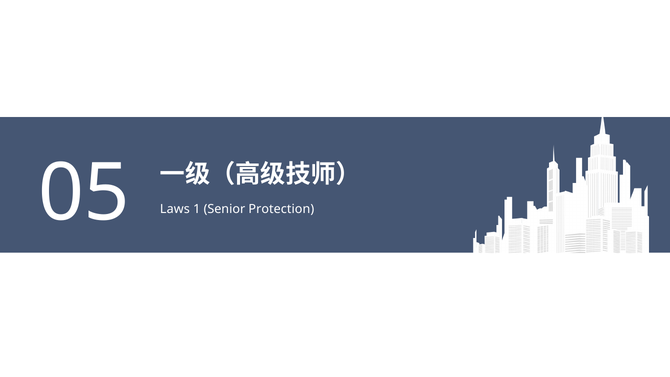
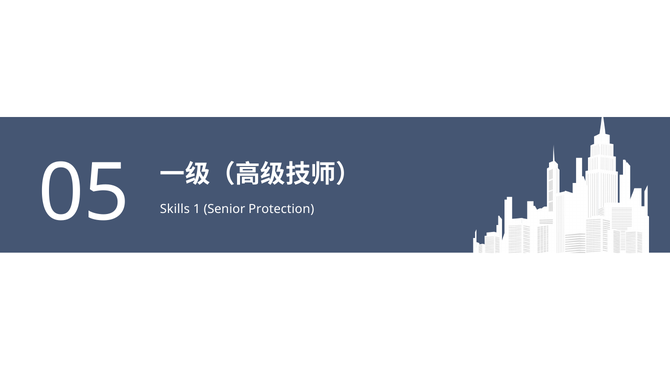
Laws: Laws -> Skills
